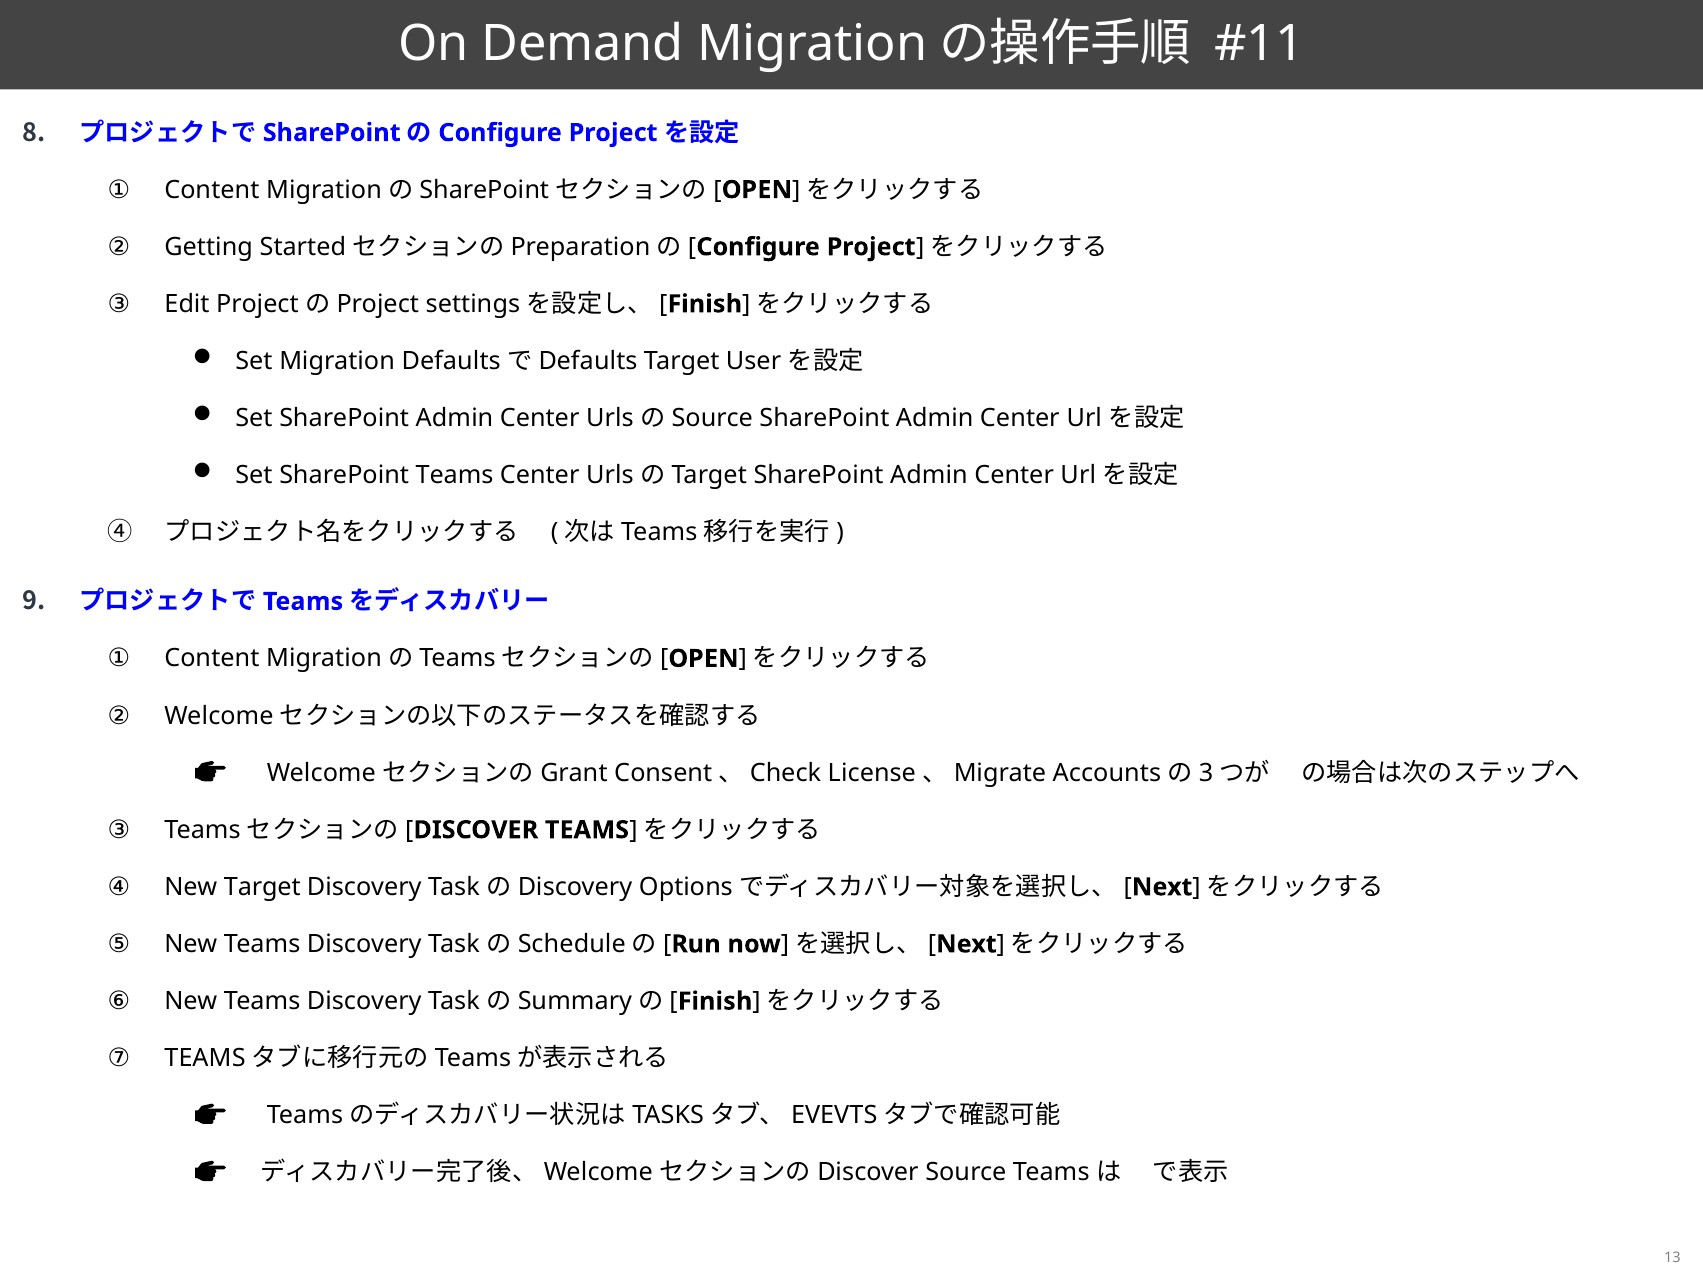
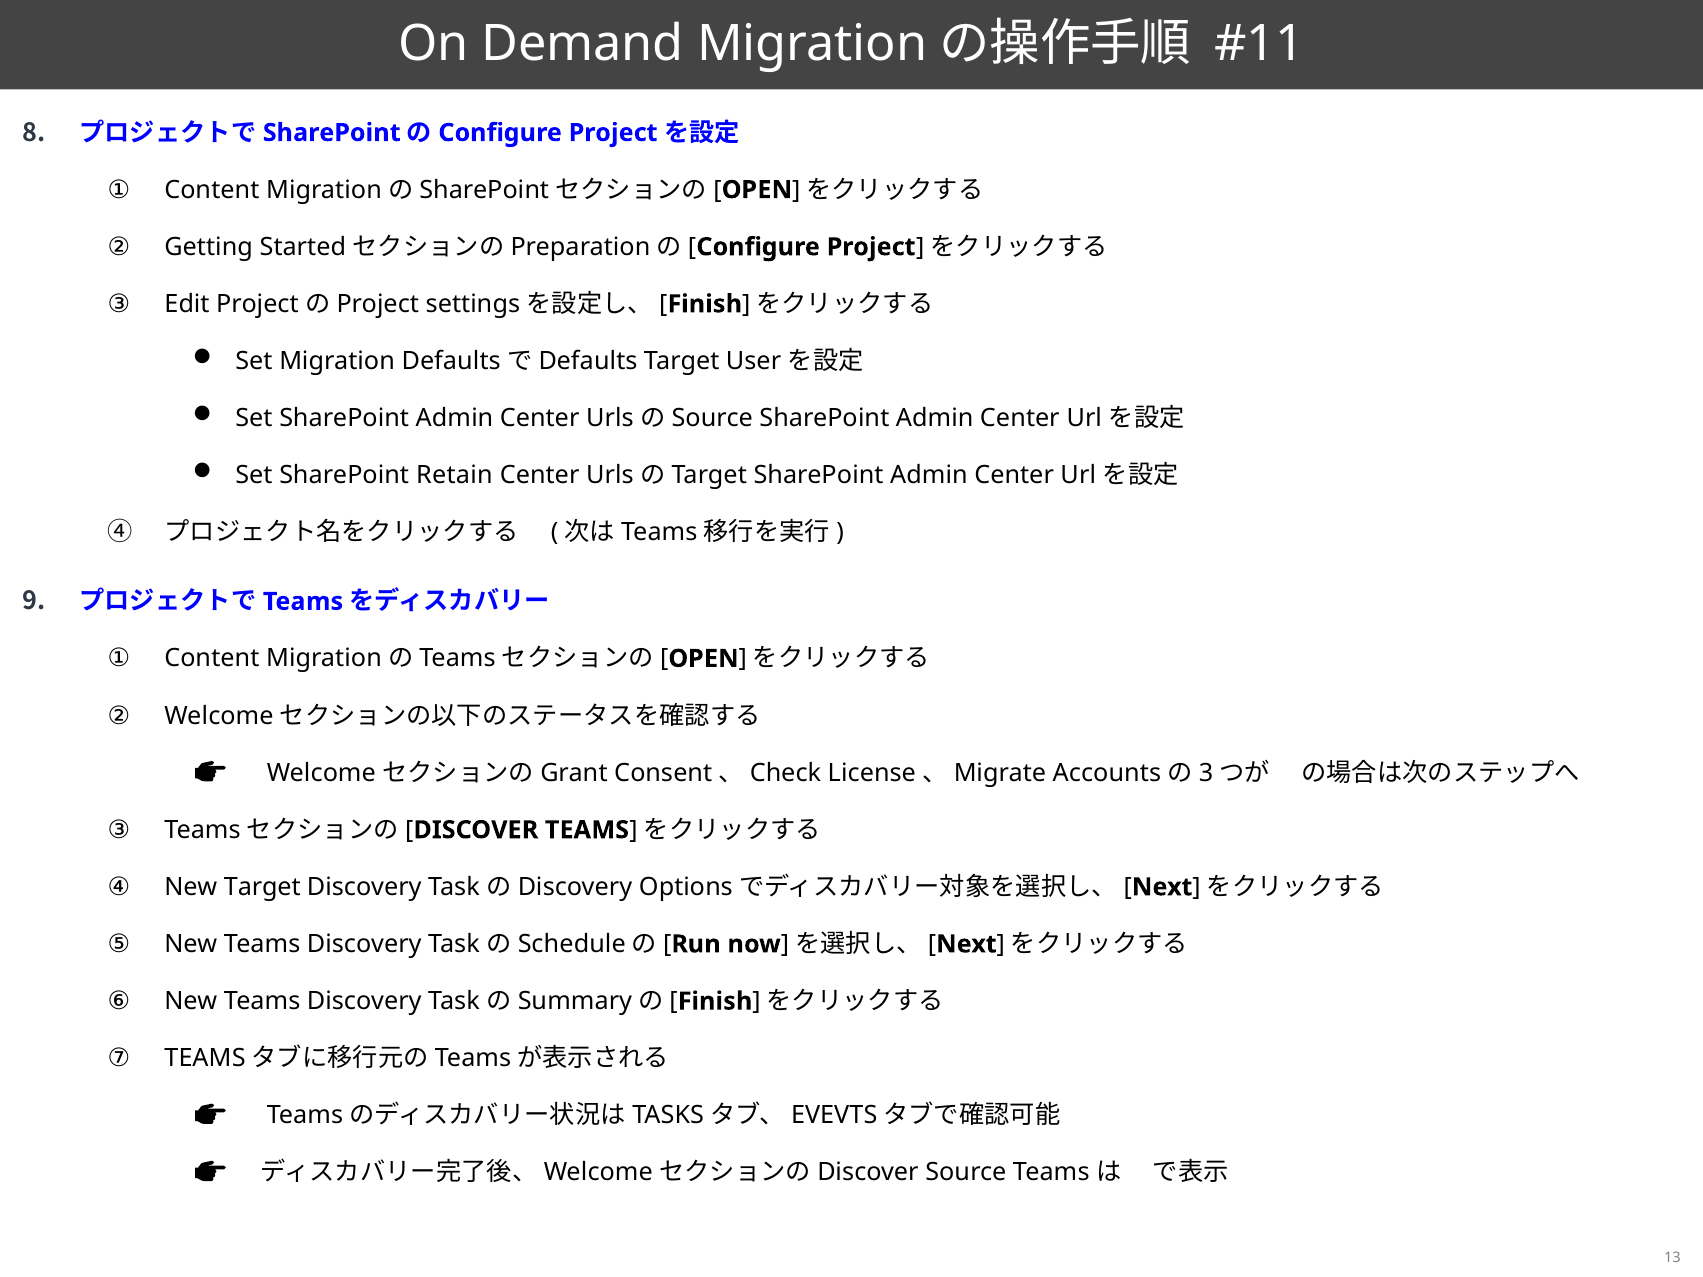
SharePoint Teams: Teams -> Retain
